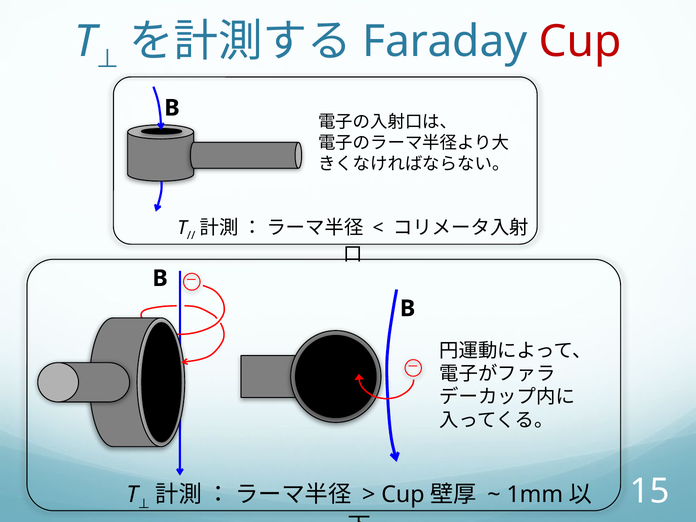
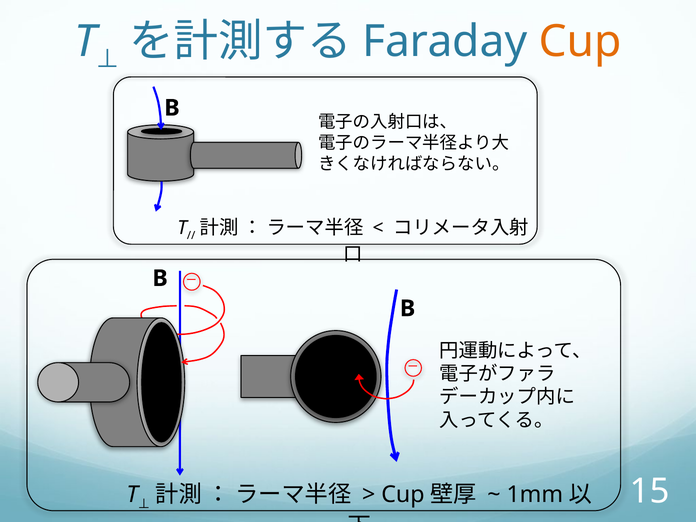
Cup at (580, 41) colour: red -> orange
